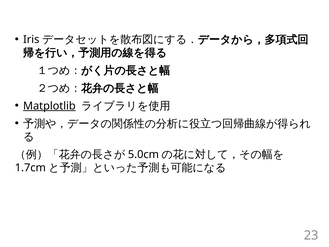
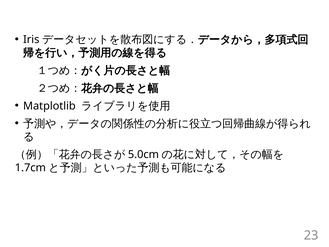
Matplotlib underline: present -> none
